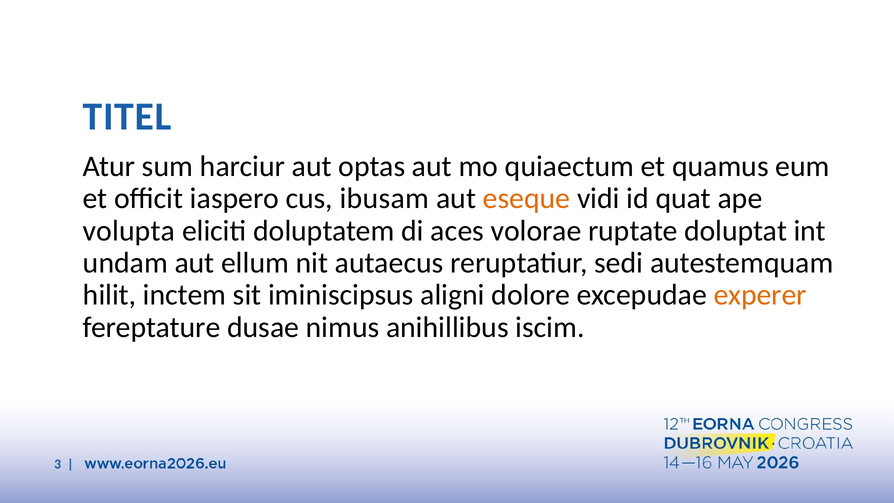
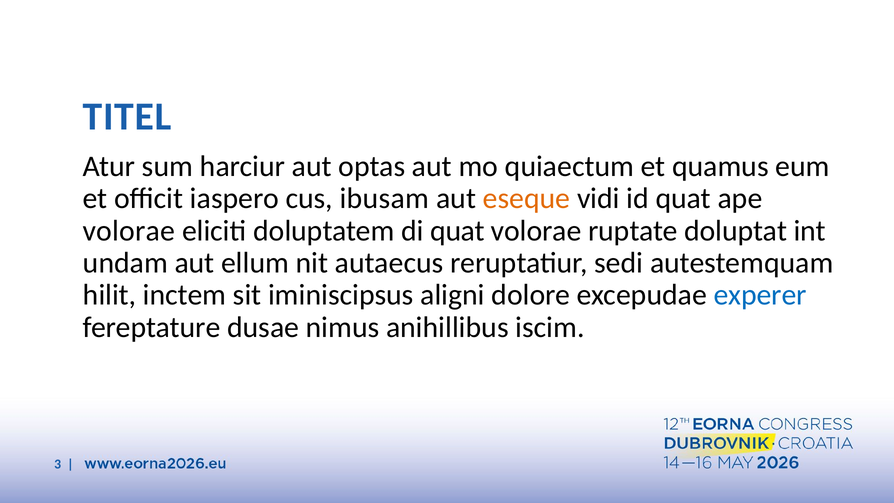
volupta at (129, 231): volupta -> volorae
di aces: aces -> quat
experer colour: orange -> blue
